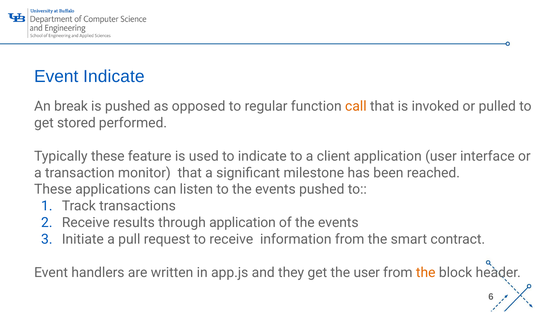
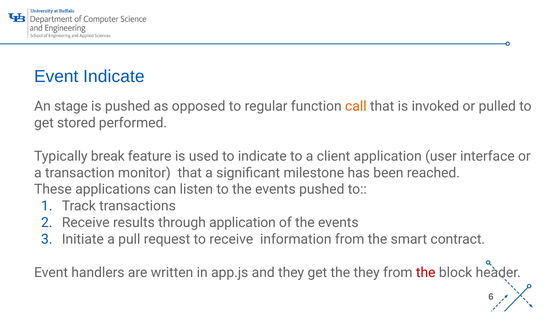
break: break -> stage
Typically these: these -> break
the user: user -> they
the at (426, 272) colour: orange -> red
